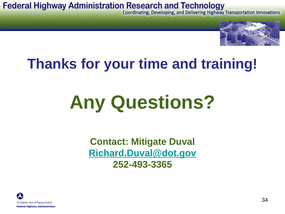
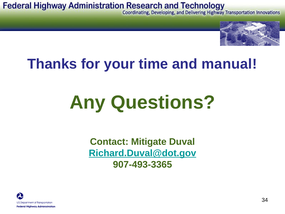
training: training -> manual
252-493-3365: 252-493-3365 -> 907-493-3365
